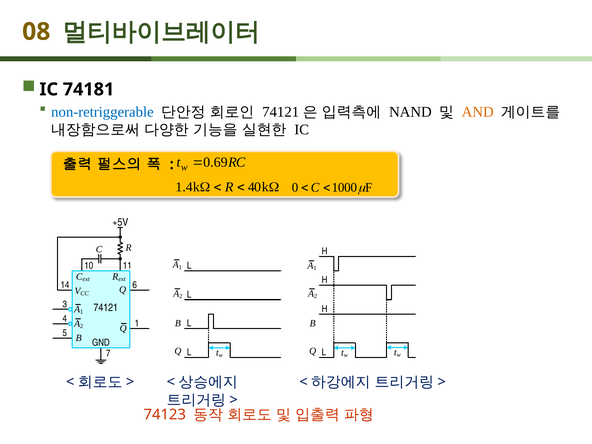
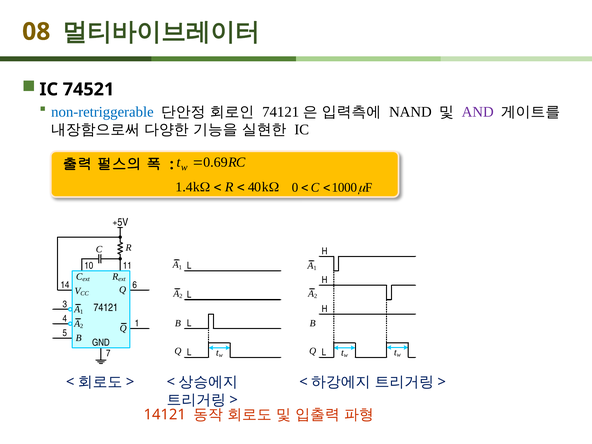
74181: 74181 -> 74521
AND colour: orange -> purple
74123: 74123 -> 14121
